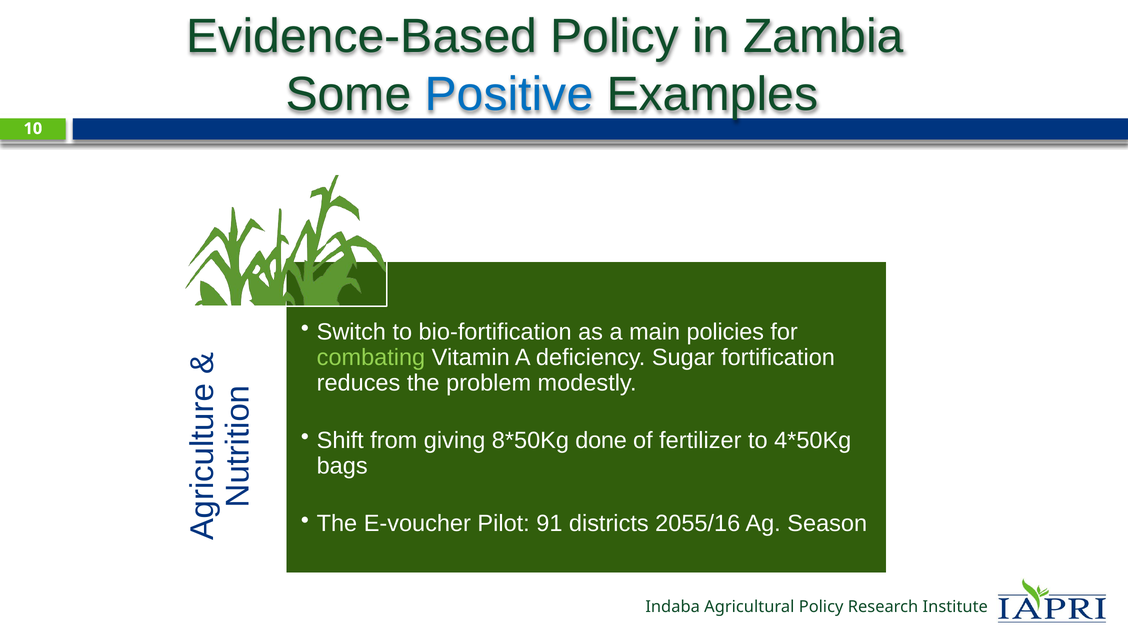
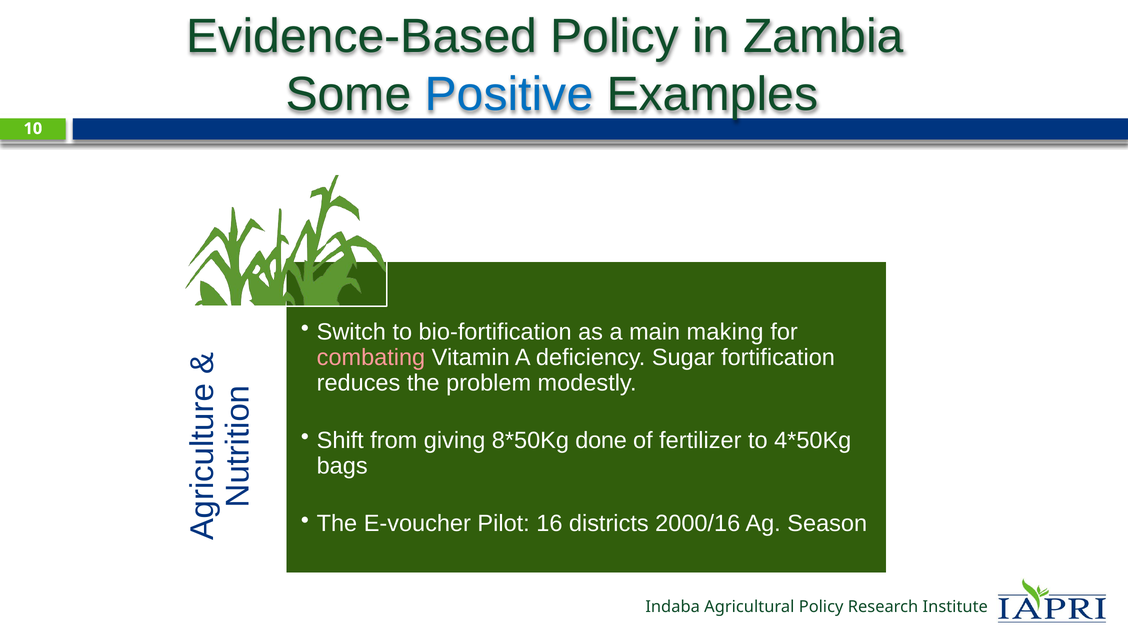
policies: policies -> making
combating colour: light green -> pink
91: 91 -> 16
2055/16: 2055/16 -> 2000/16
